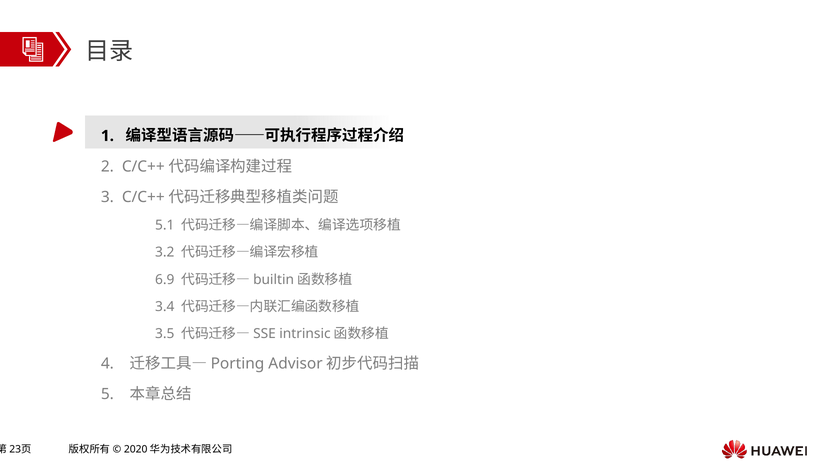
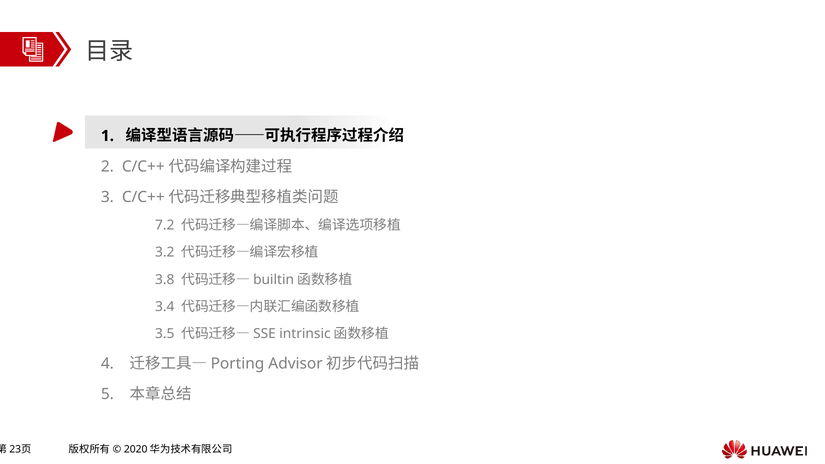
5.1: 5.1 -> 7.2
6.9: 6.9 -> 3.8
